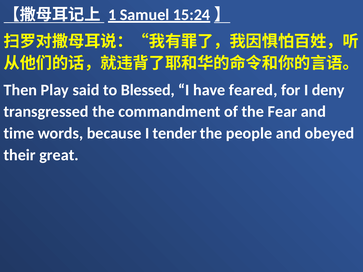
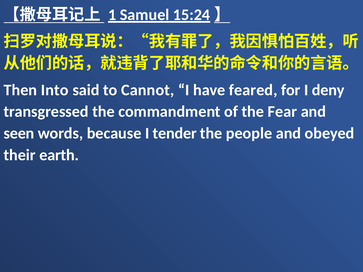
Play: Play -> Into
Blessed: Blessed -> Cannot
time: time -> seen
great: great -> earth
